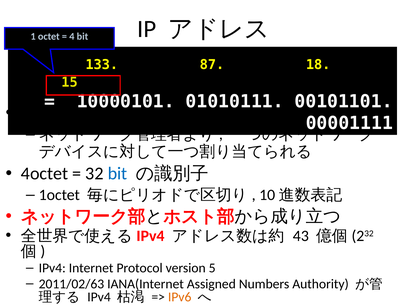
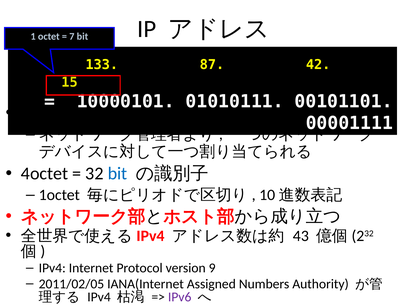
4: 4 -> 7
18: 18 -> 42
5: 5 -> 9
2011/02/63: 2011/02/63 -> 2011/02/05
IPv6 colour: orange -> purple
